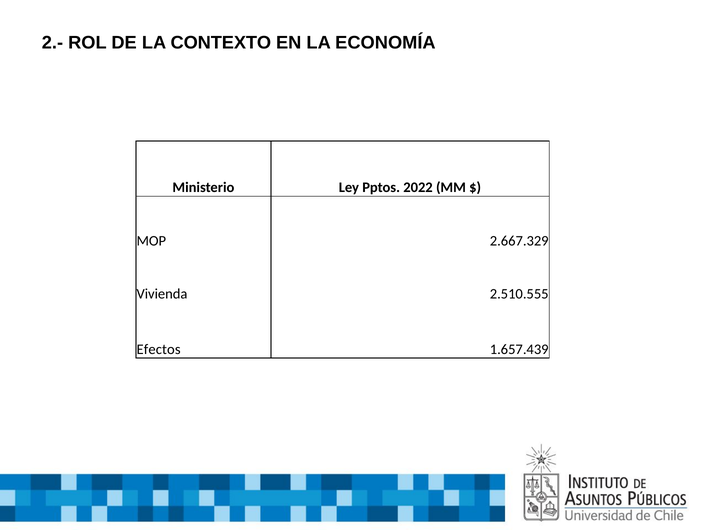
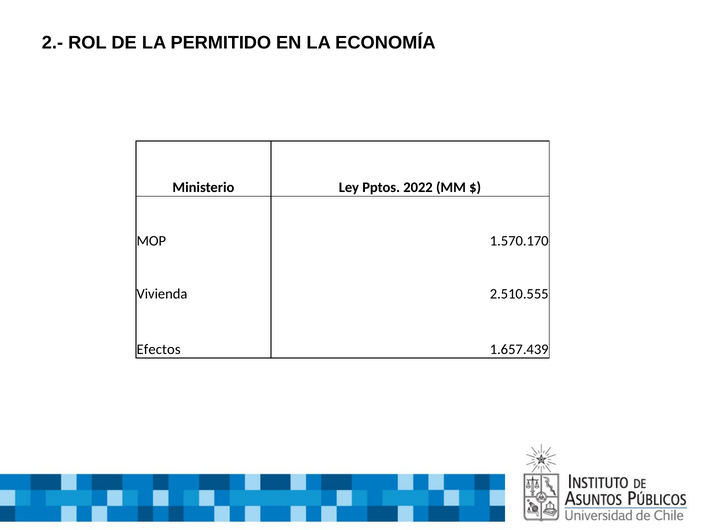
CONTEXTO: CONTEXTO -> PERMITIDO
2.667.329: 2.667.329 -> 1.570.170
